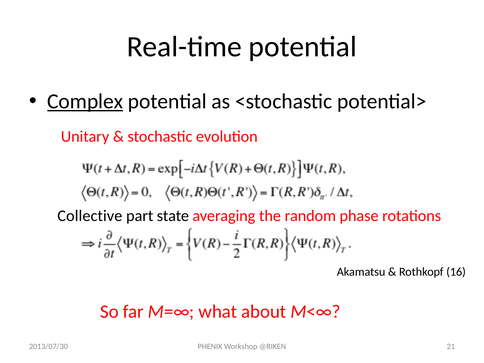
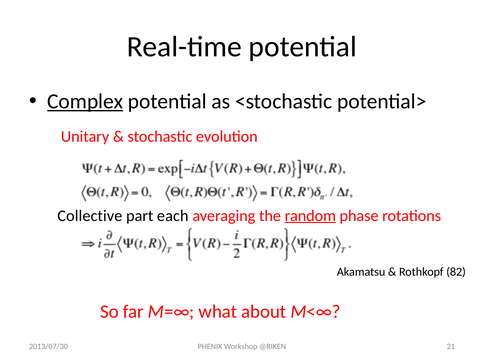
state: state -> each
random underline: none -> present
16: 16 -> 82
